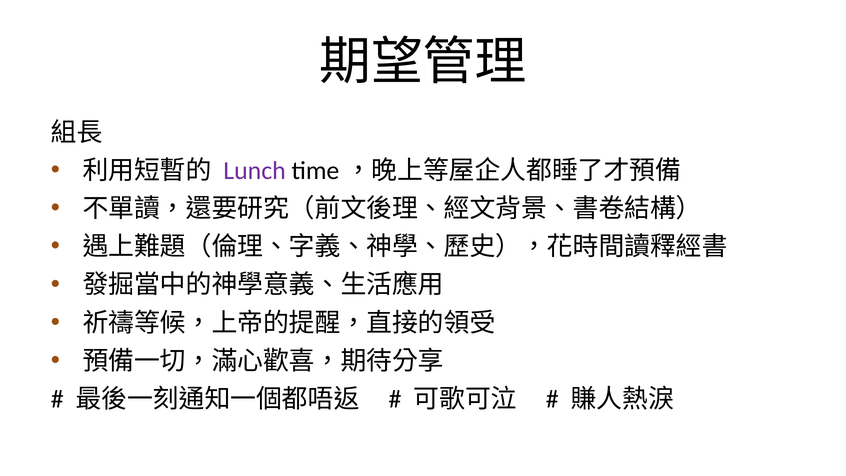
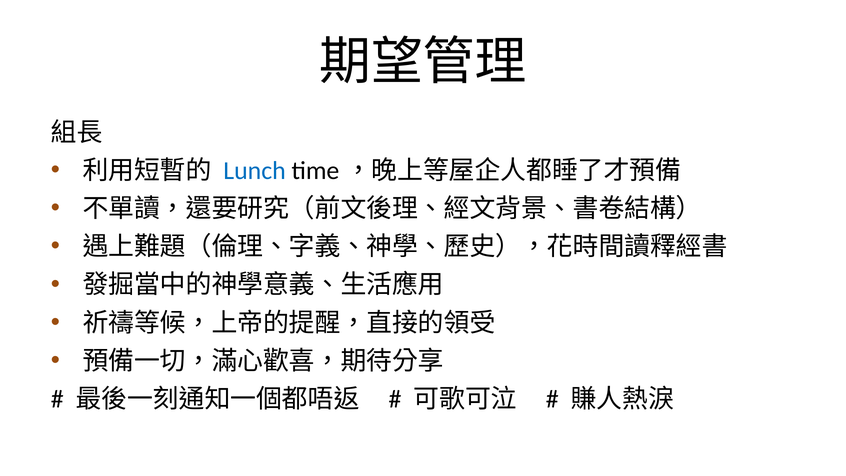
Lunch colour: purple -> blue
